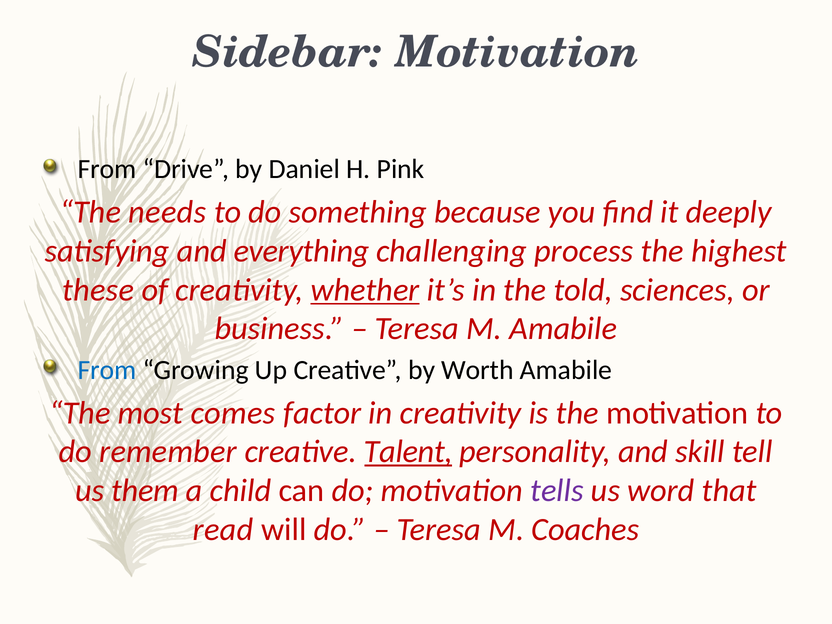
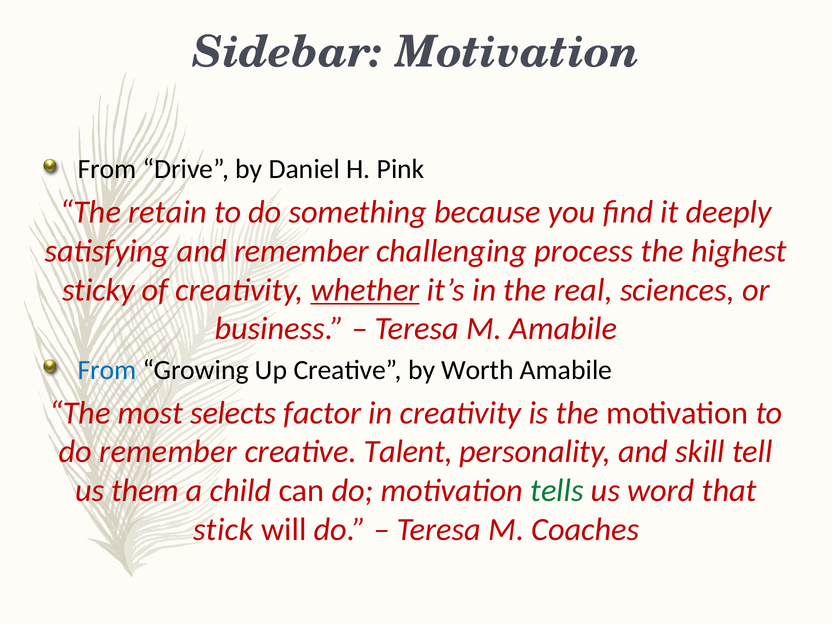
needs: needs -> retain
and everything: everything -> remember
these: these -> sticky
told: told -> real
comes: comes -> selects
Talent underline: present -> none
tells colour: purple -> green
read: read -> stick
